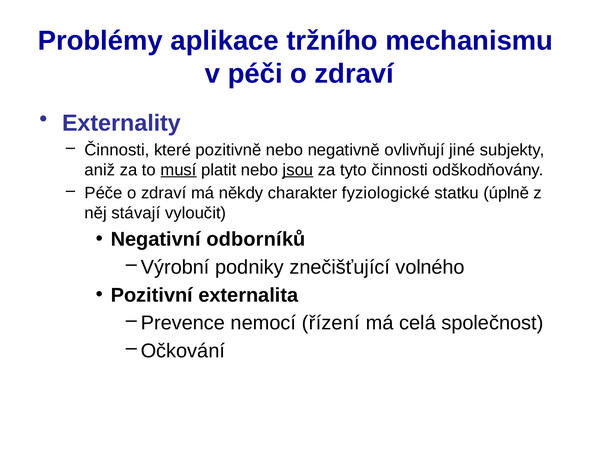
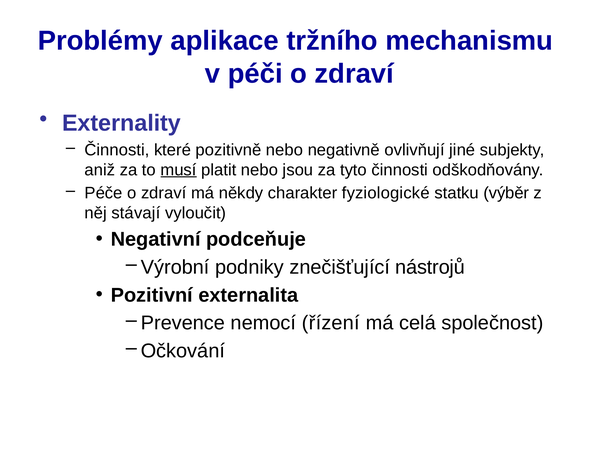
jsou underline: present -> none
úplně: úplně -> výběr
odborníků: odborníků -> podceňuje
volného: volného -> nástrojů
